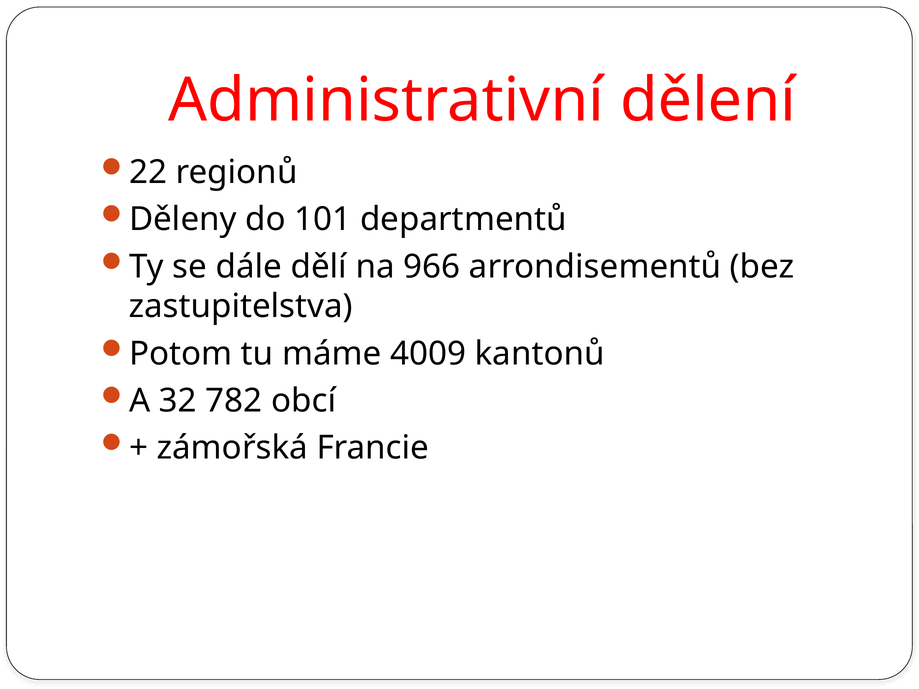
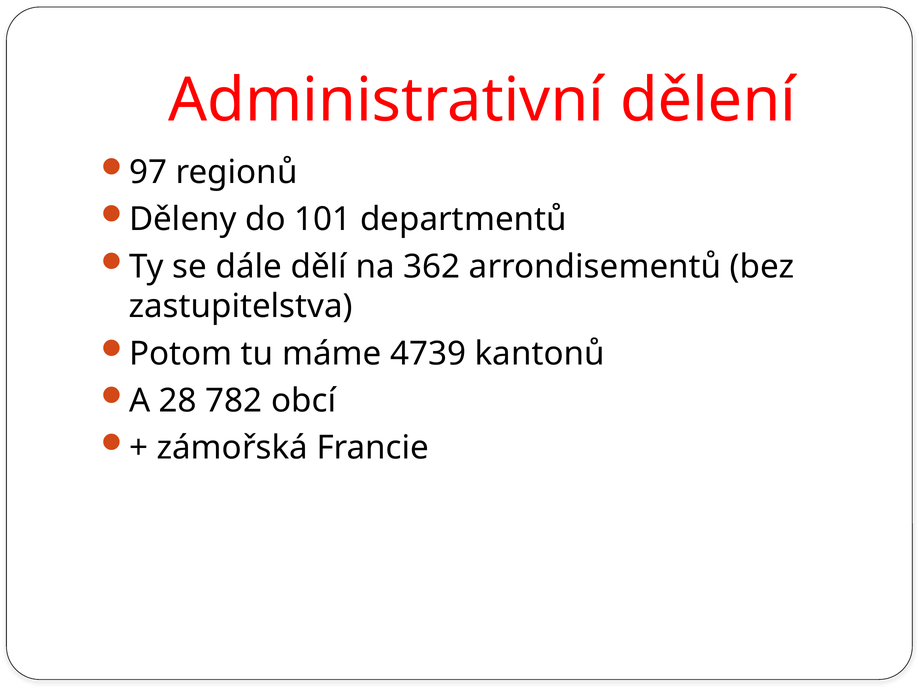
22: 22 -> 97
966: 966 -> 362
4009: 4009 -> 4739
32: 32 -> 28
